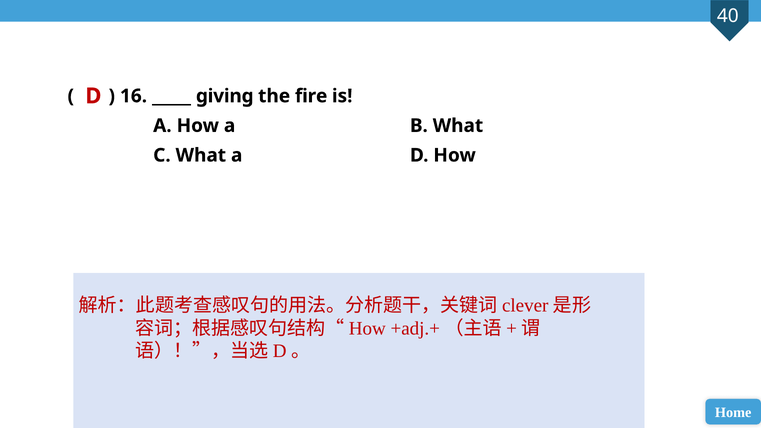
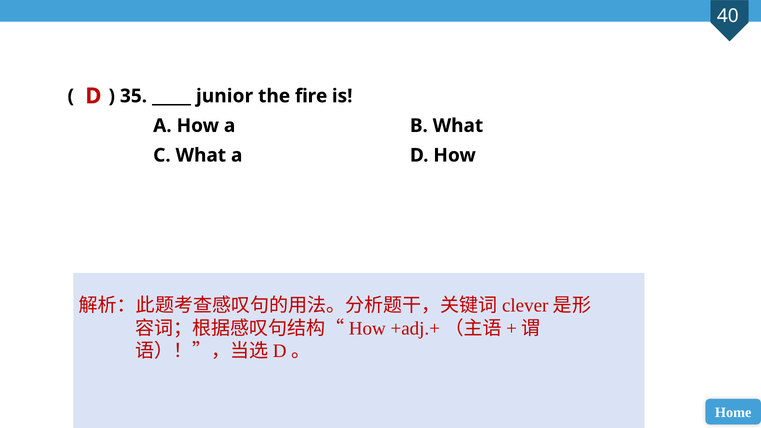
16: 16 -> 35
giving: giving -> junior
